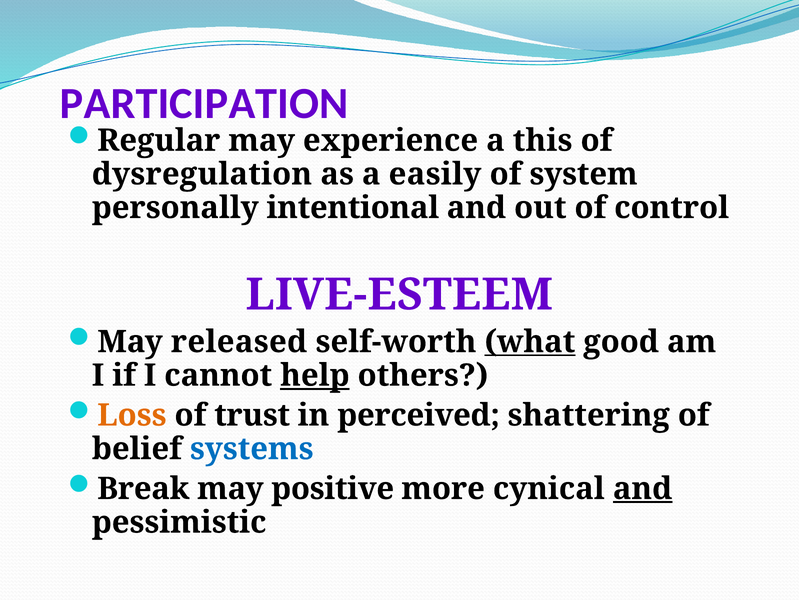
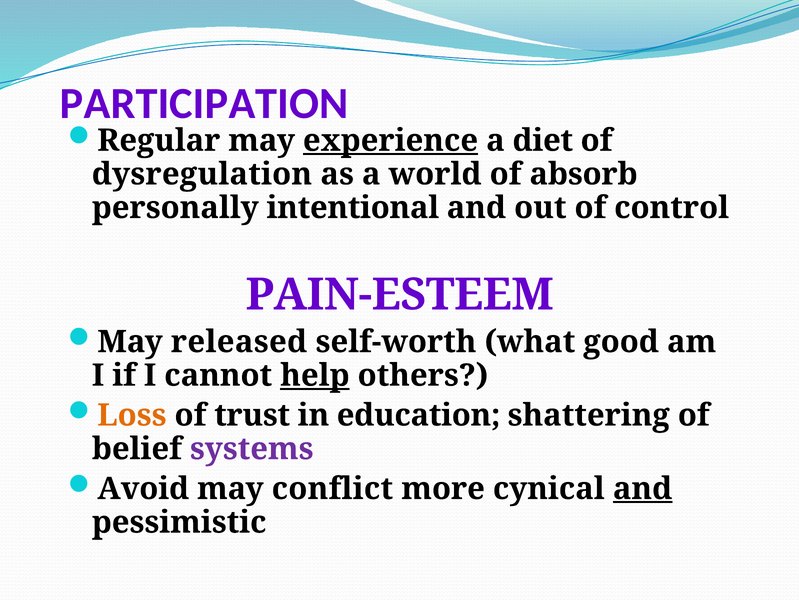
experience underline: none -> present
this: this -> diet
easily: easily -> world
system: system -> absorb
LIVE-ESTEEM: LIVE-ESTEEM -> PAIN-ESTEEM
what underline: present -> none
perceived: perceived -> education
systems colour: blue -> purple
Break: Break -> Avoid
positive: positive -> conflict
